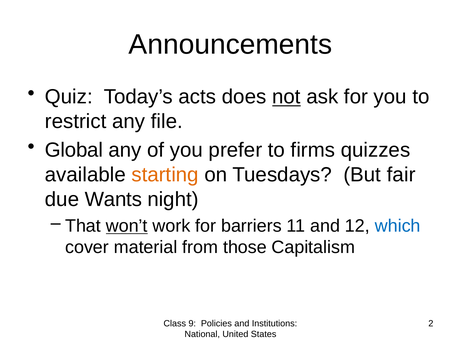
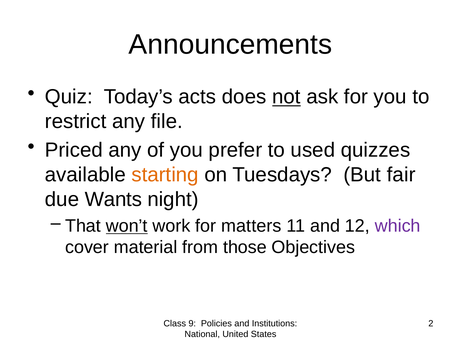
Global: Global -> Priced
firms: firms -> used
barriers: barriers -> matters
which colour: blue -> purple
Capitalism: Capitalism -> Objectives
